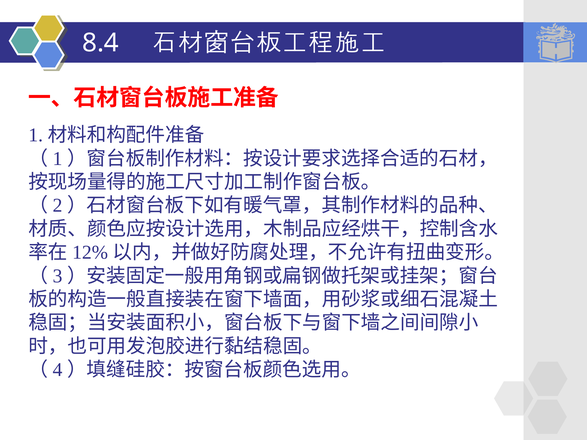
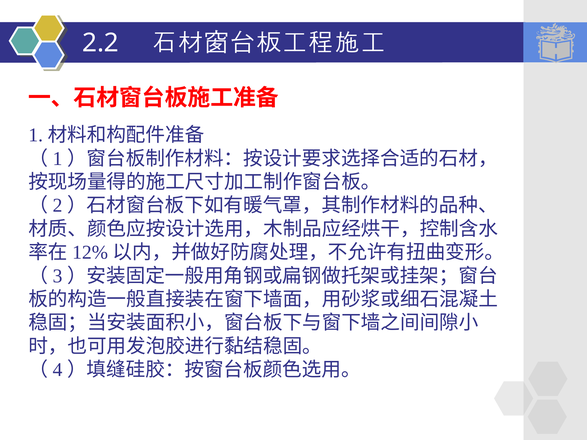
8.4: 8.4 -> 2.2
